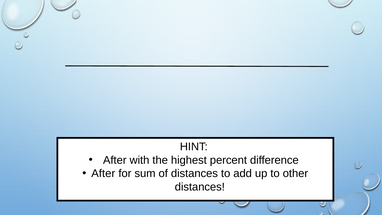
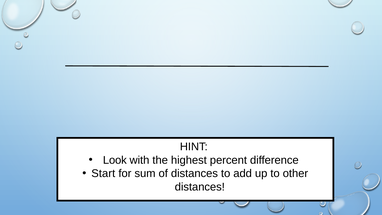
After at (115, 160): After -> Look
After at (103, 173): After -> Start
